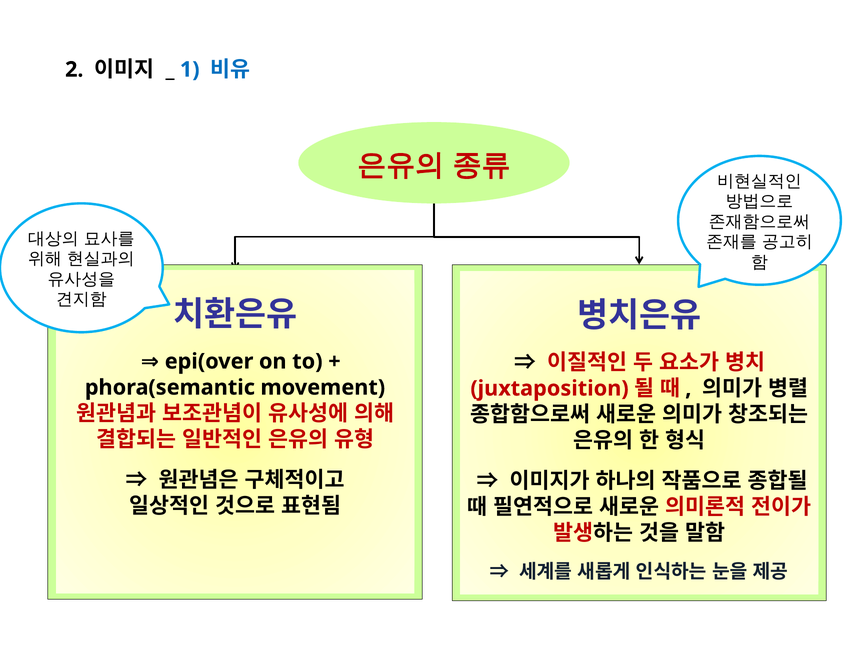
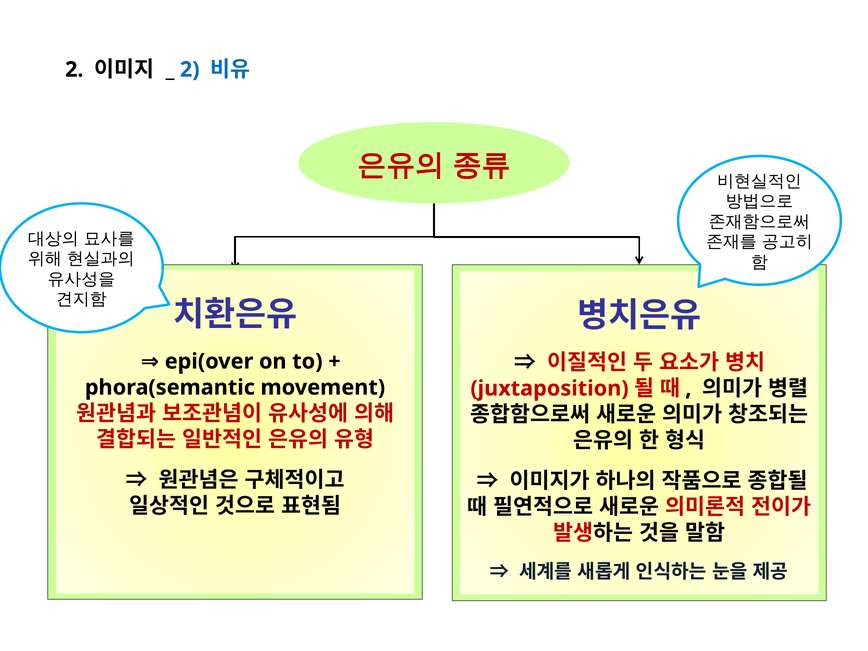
1 at (190, 70): 1 -> 2
